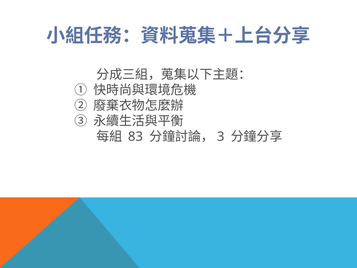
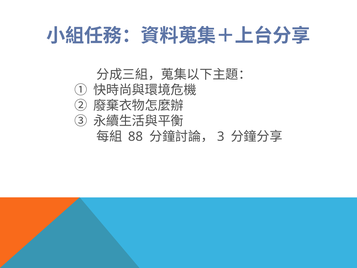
83: 83 -> 88
